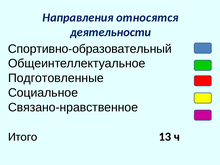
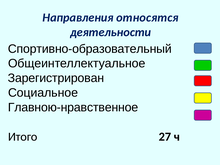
Подготовленные: Подготовленные -> Зарегистрирован
Связано-нравственное: Связано-нравственное -> Главною-нравственное
13: 13 -> 27
